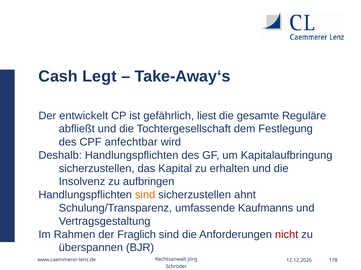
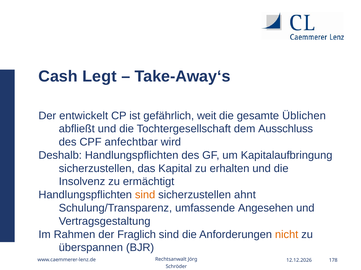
liest: liest -> weit
Reguläre: Reguläre -> Üblichen
Festlegung: Festlegung -> Ausschluss
aufbringen: aufbringen -> ermächtigt
Kaufmanns: Kaufmanns -> Angesehen
nicht colour: red -> orange
